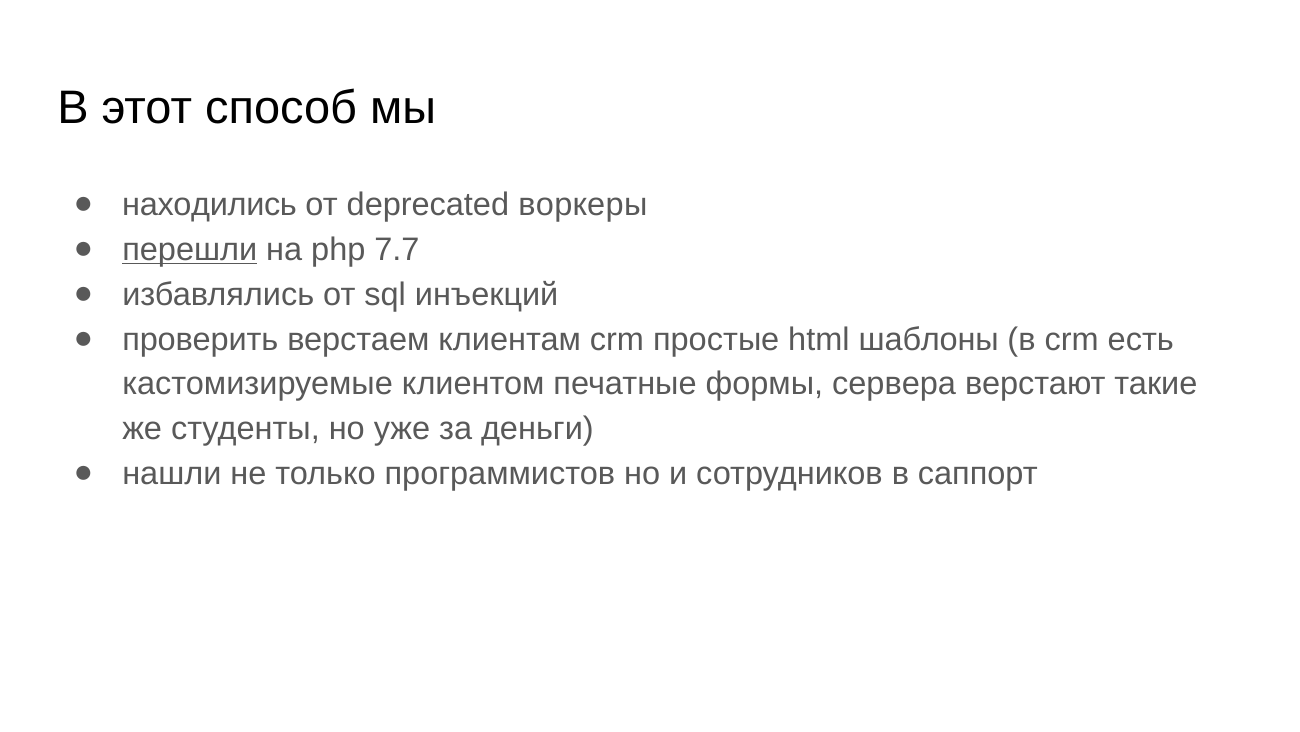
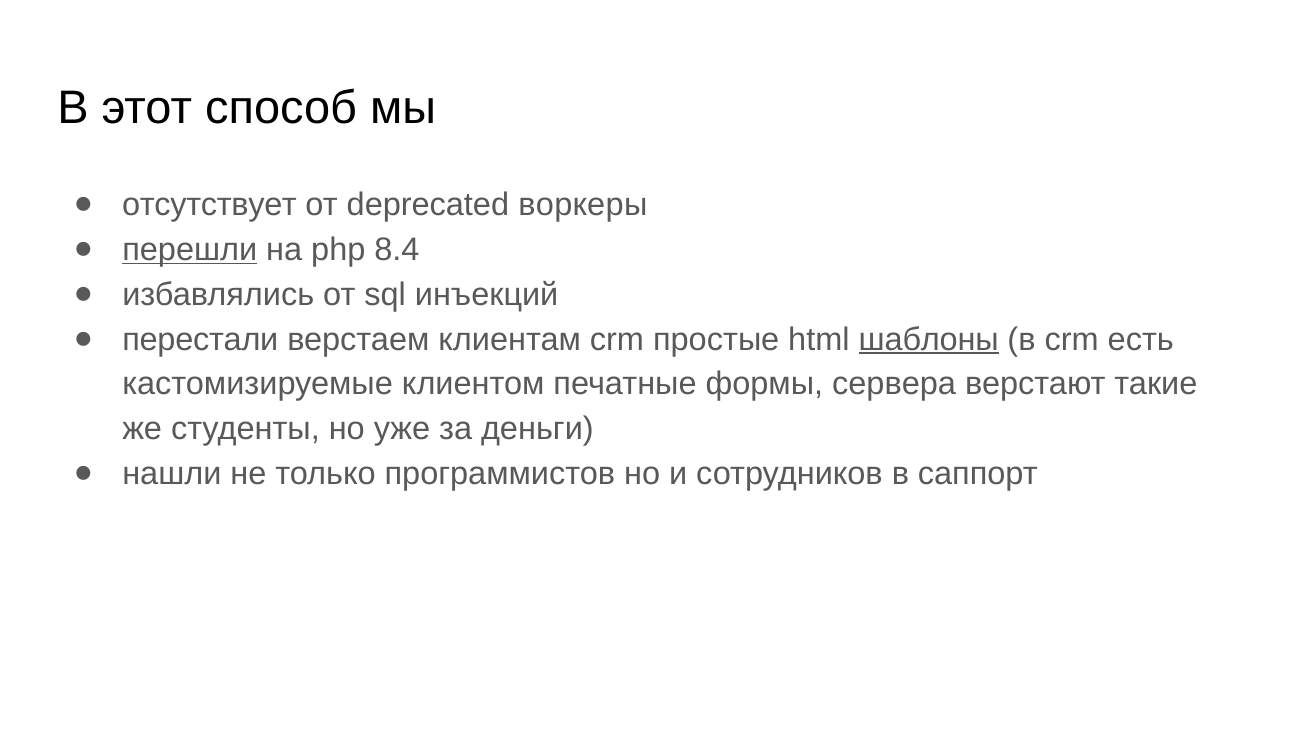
находились: находились -> отсутствует
7.7: 7.7 -> 8.4
проверить: проверить -> перестали
шаблоны underline: none -> present
